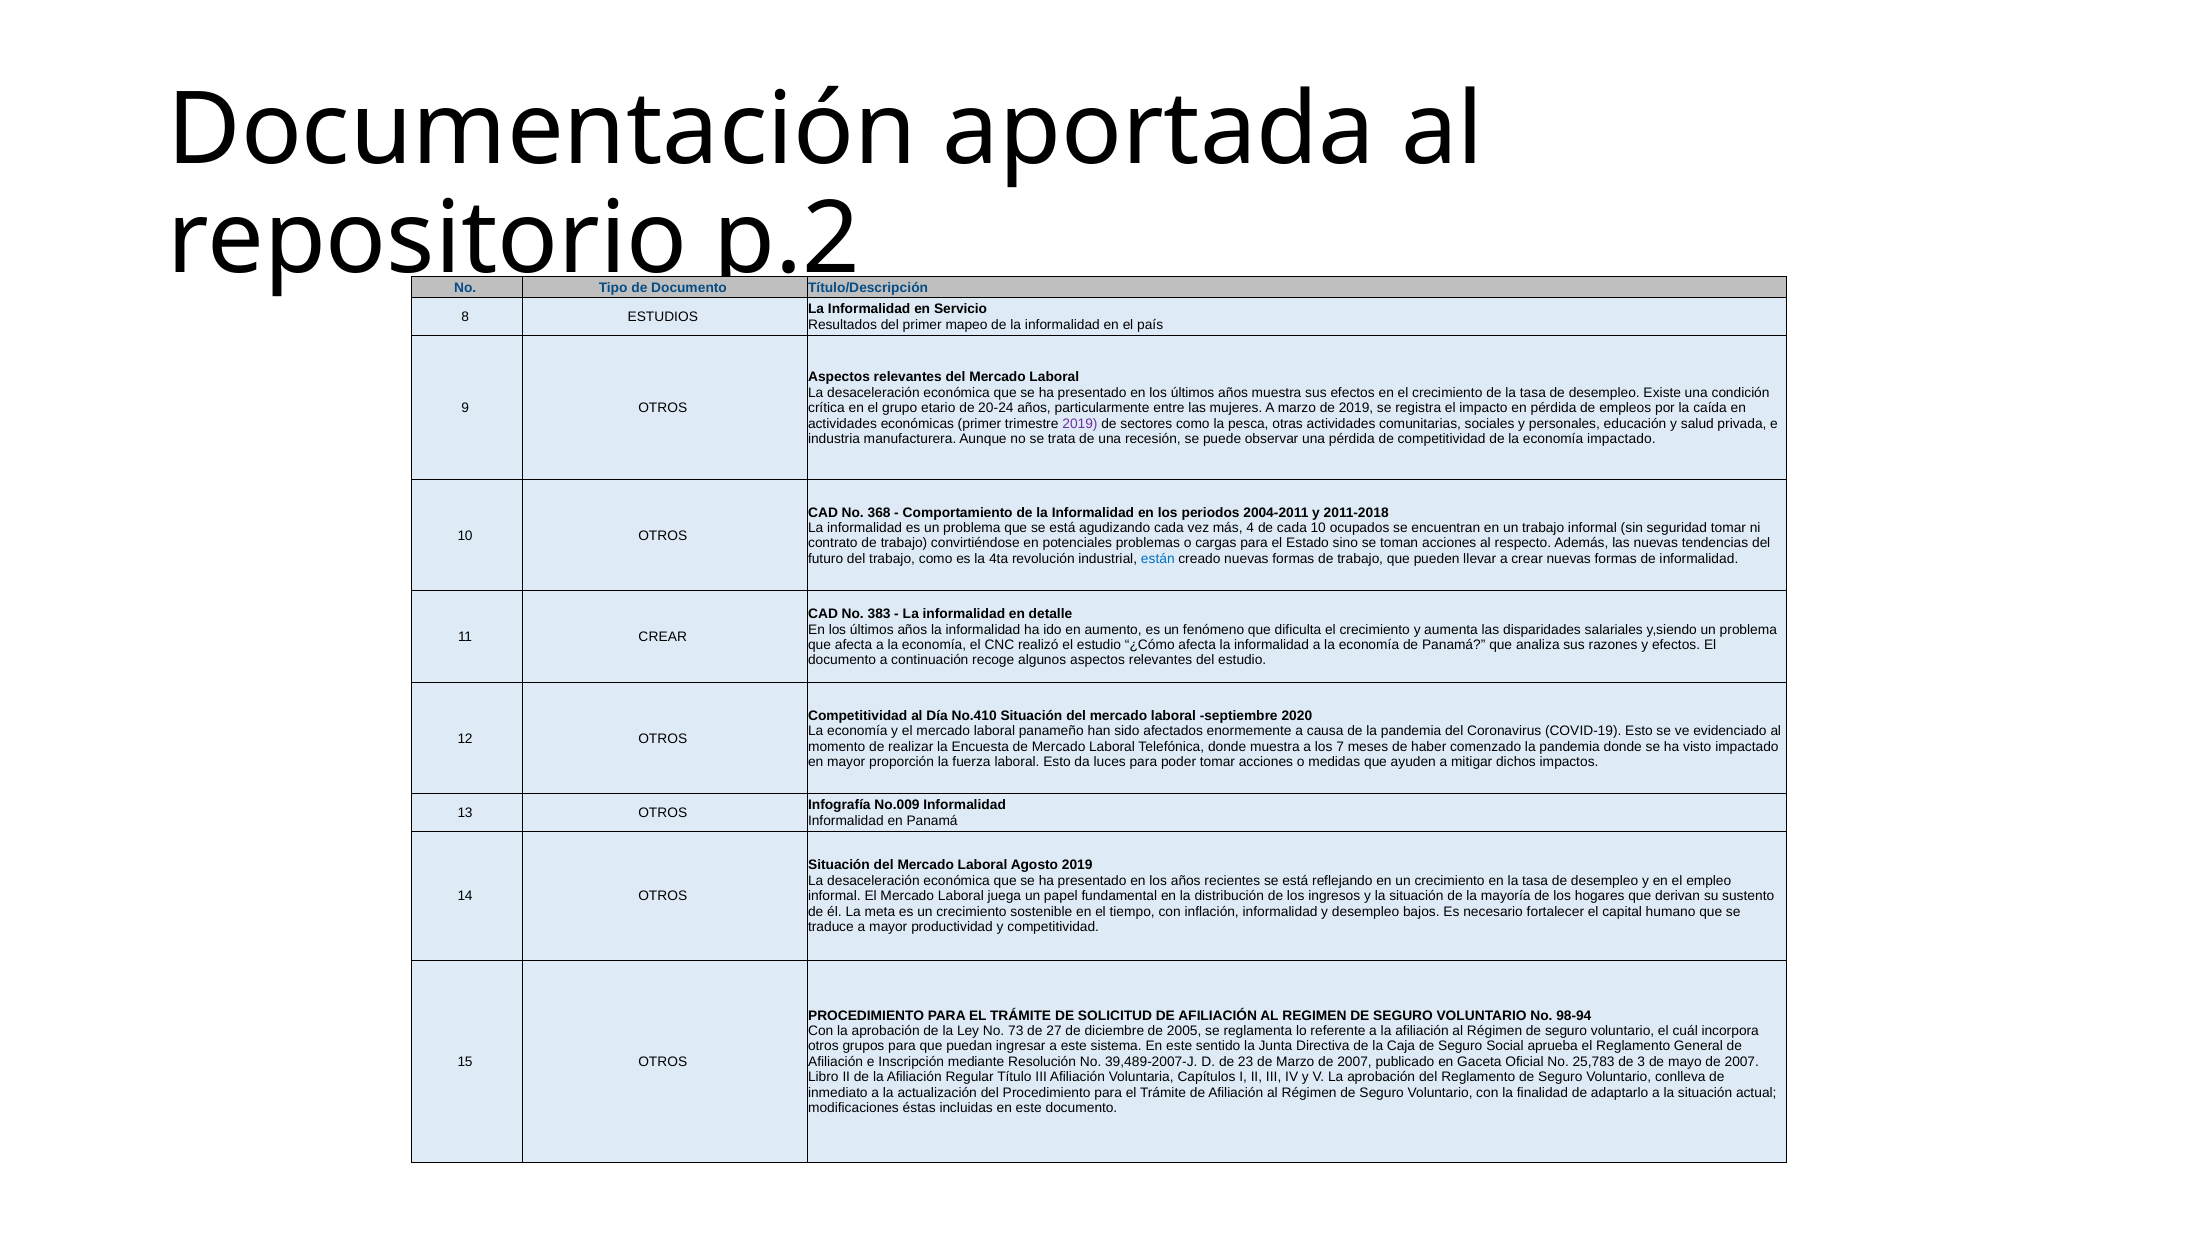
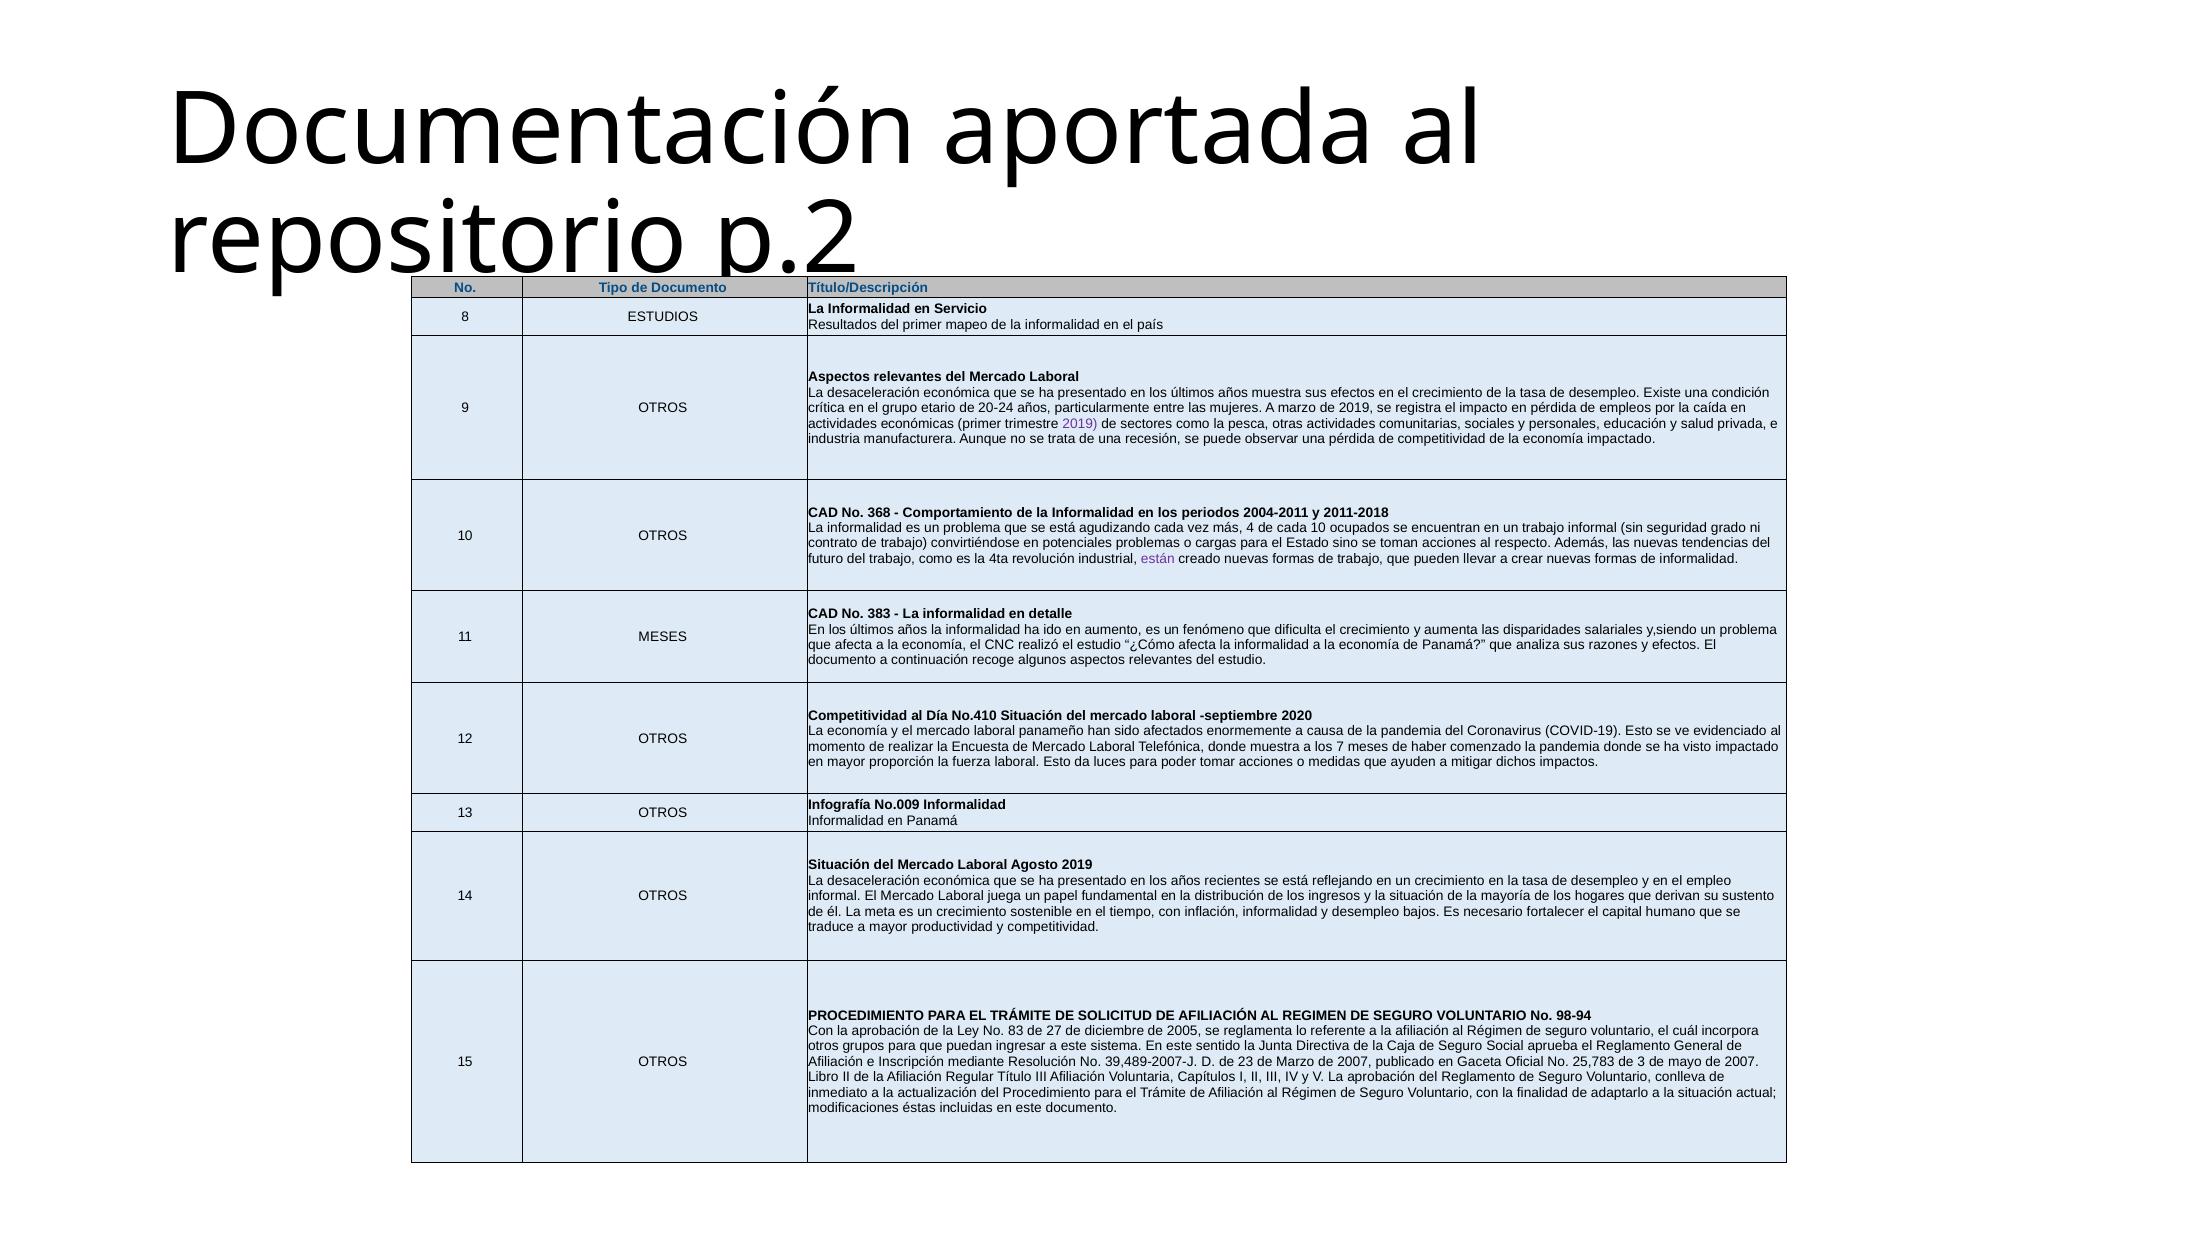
seguridad tomar: tomar -> grado
están colour: blue -> purple
11 CREAR: CREAR -> MESES
73: 73 -> 83
